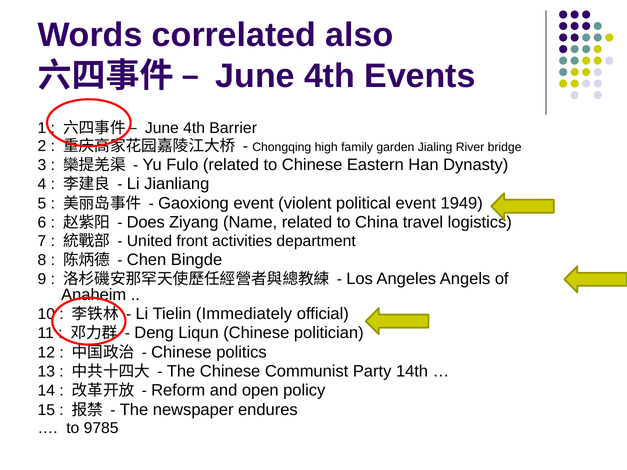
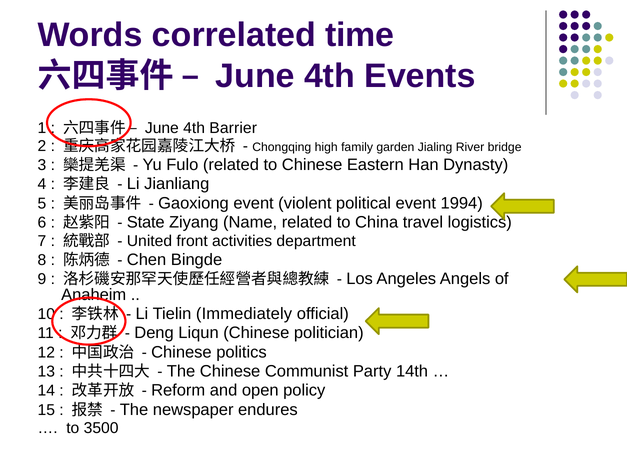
also: also -> time
1949: 1949 -> 1994
Does: Does -> State
9785: 9785 -> 3500
